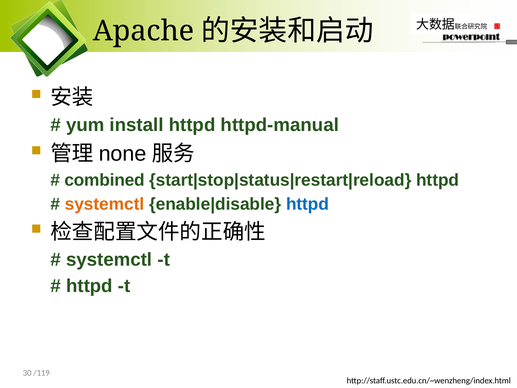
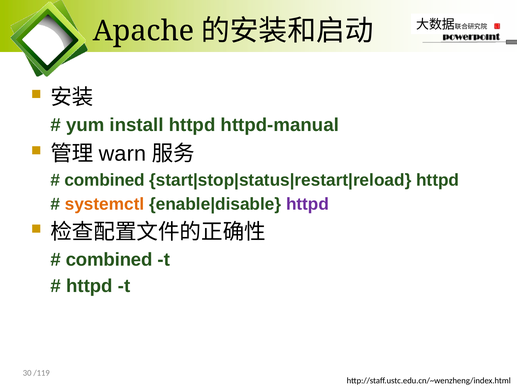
none: none -> warn
httpd at (308, 204) colour: blue -> purple
systemctl at (109, 260): systemctl -> combined
